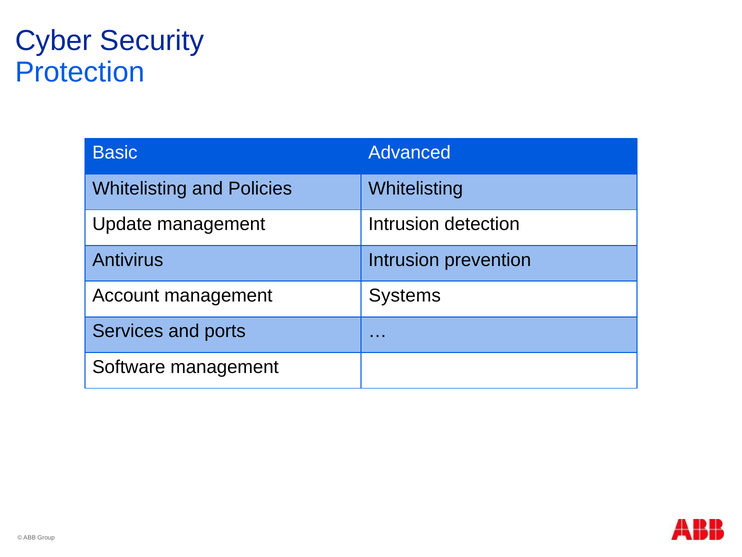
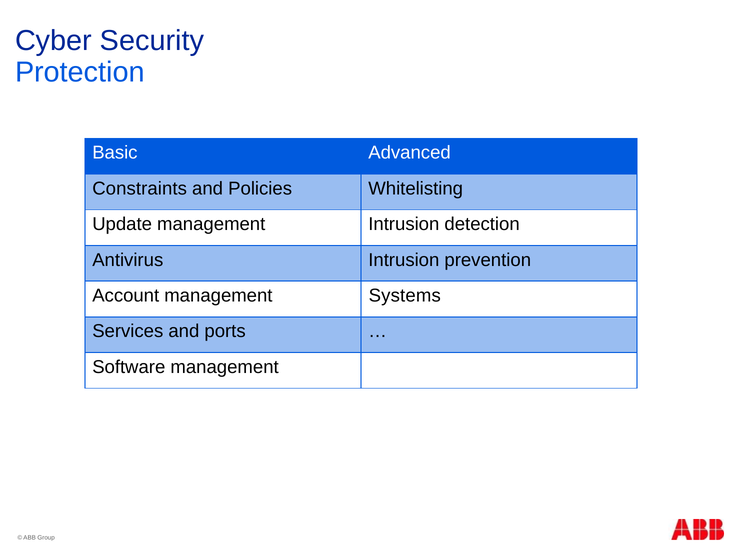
Whitelisting at (140, 188): Whitelisting -> Constraints
